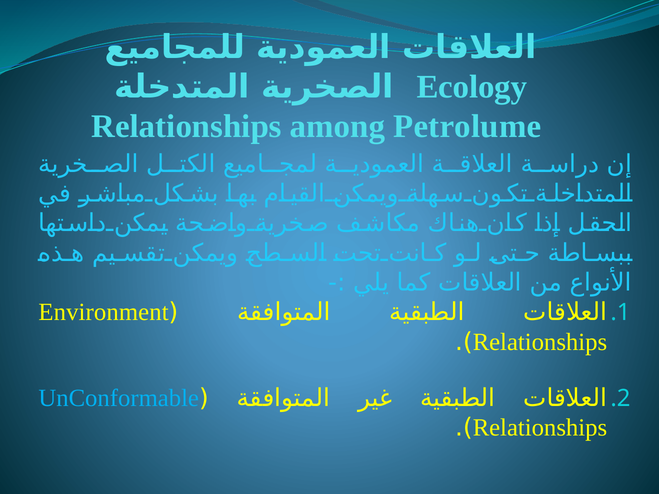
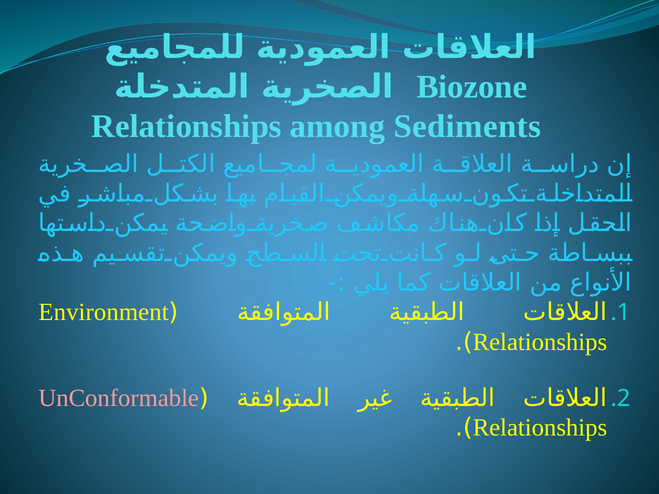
Ecology: Ecology -> Biozone
Petrolume: Petrolume -> Sediments
UnConformable colour: light blue -> pink
